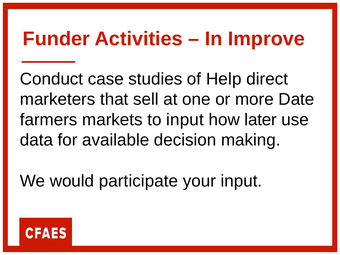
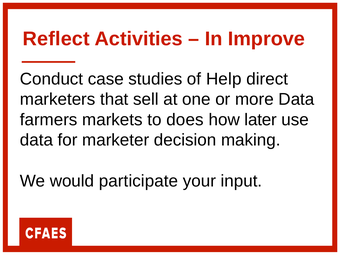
Funder: Funder -> Reflect
more Date: Date -> Data
to input: input -> does
available: available -> marketer
